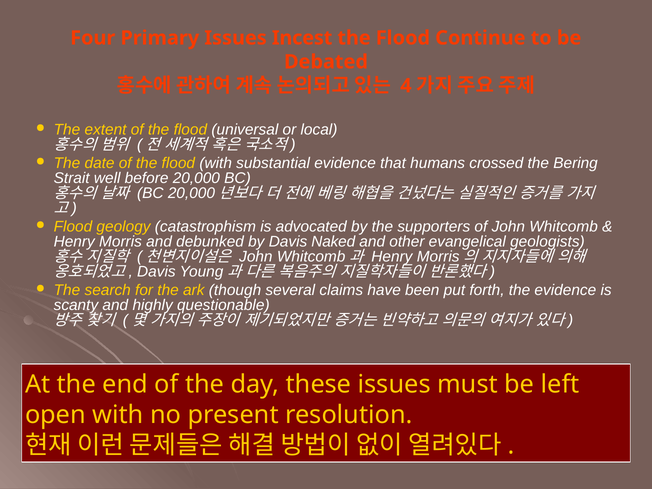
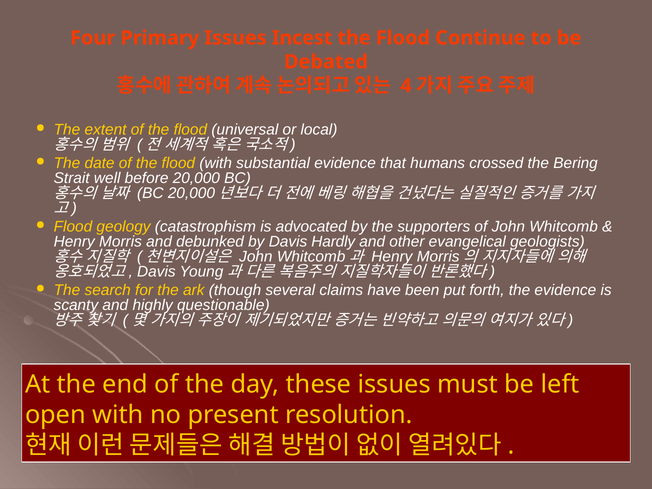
Naked: Naked -> Hardly
